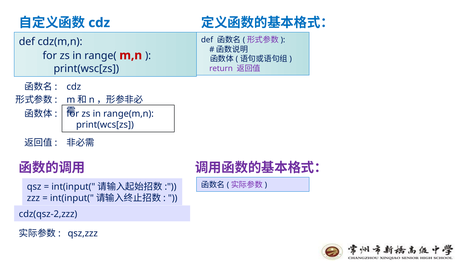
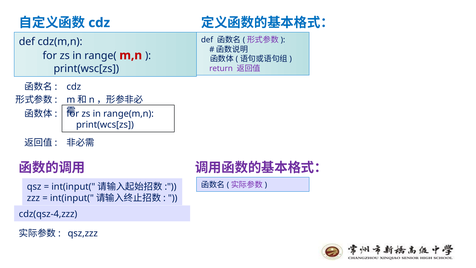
cdz(qsz-2,zzz: cdz(qsz-2,zzz -> cdz(qsz-4,zzz
